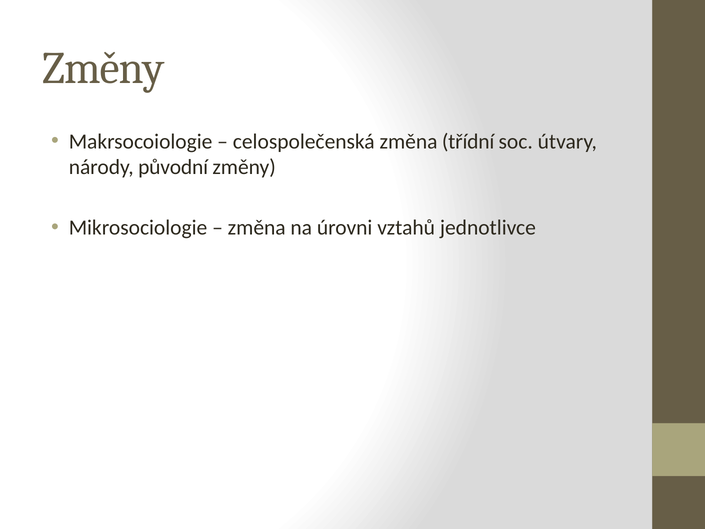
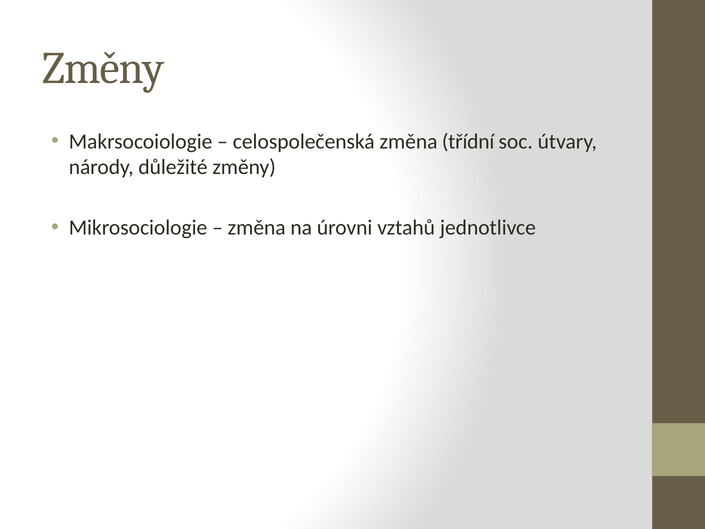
původní: původní -> důležité
